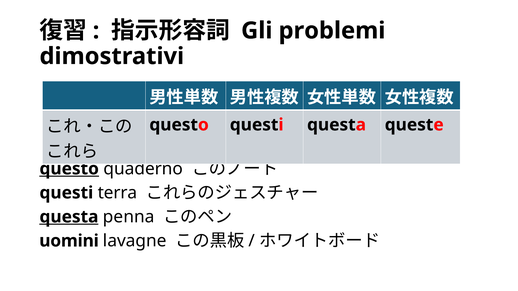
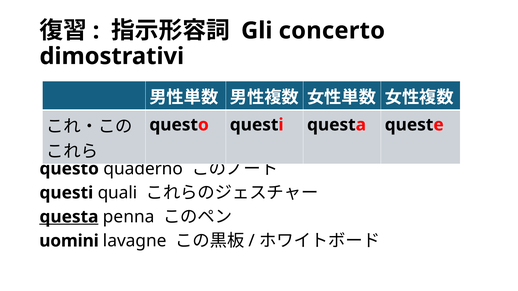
problemi: problemi -> concerto
questo at (69, 169) underline: present -> none
terra: terra -> quali
